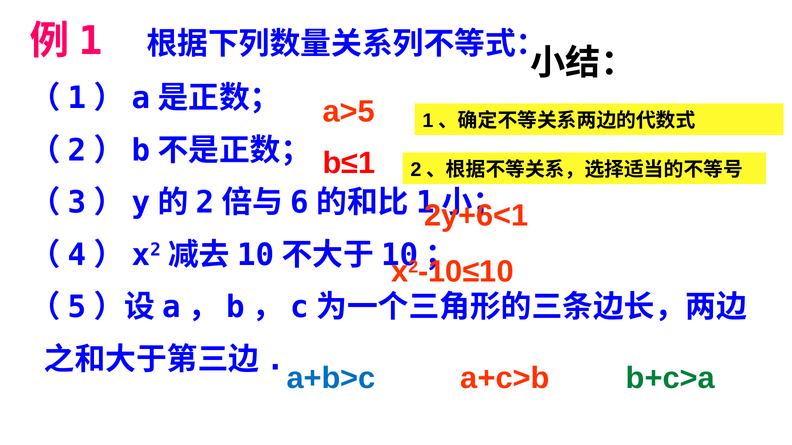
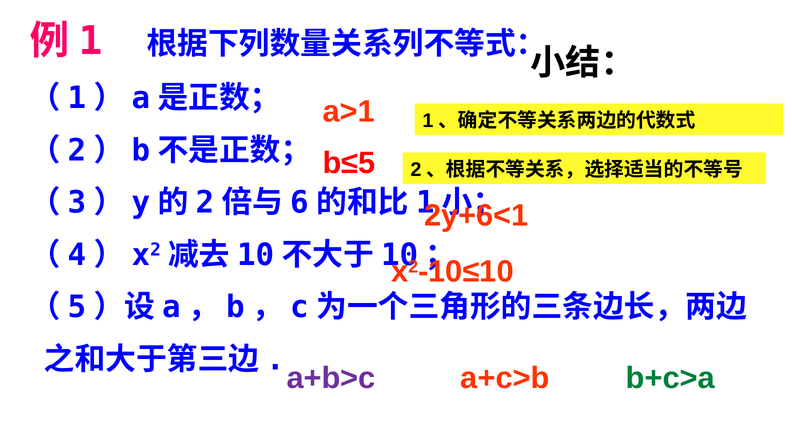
a>5: a>5 -> a>1
b≤1: b≤1 -> b≤5
a+b>c colour: blue -> purple
